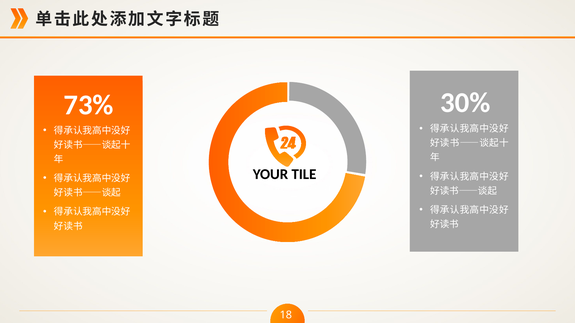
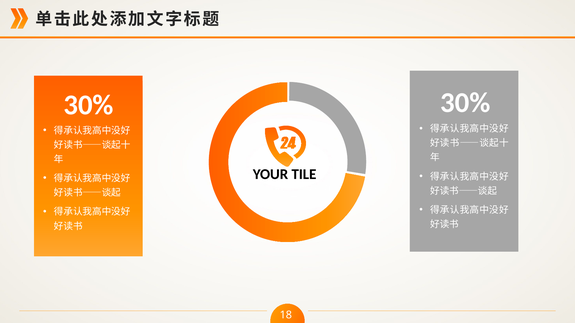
73% at (89, 105): 73% -> 30%
